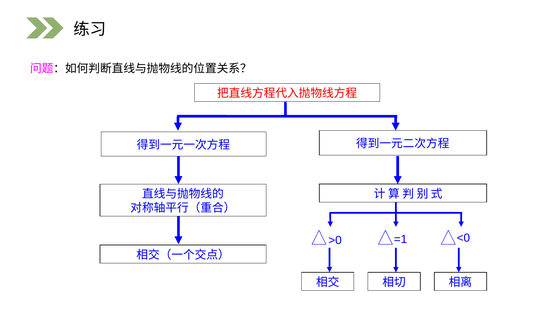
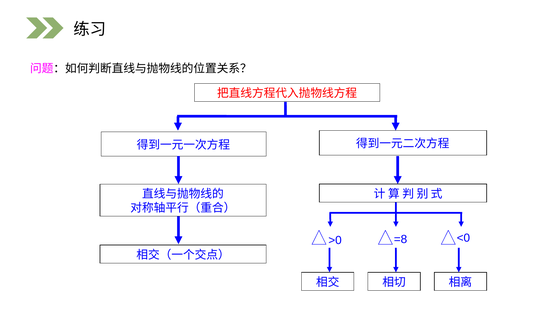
=1: =1 -> =8
